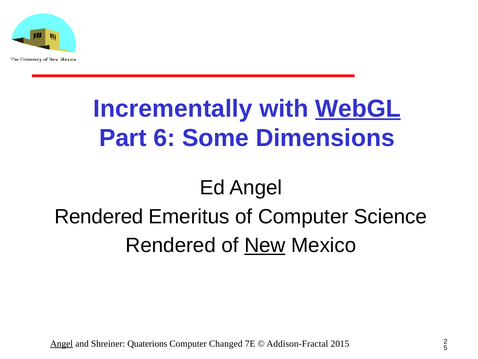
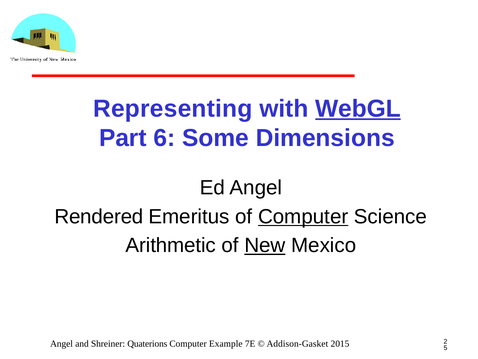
Incrementally: Incrementally -> Representing
Computer at (303, 216) underline: none -> present
Rendered at (171, 245): Rendered -> Arithmetic
Angel at (62, 343) underline: present -> none
Changed: Changed -> Example
Addison-Fractal: Addison-Fractal -> Addison-Gasket
